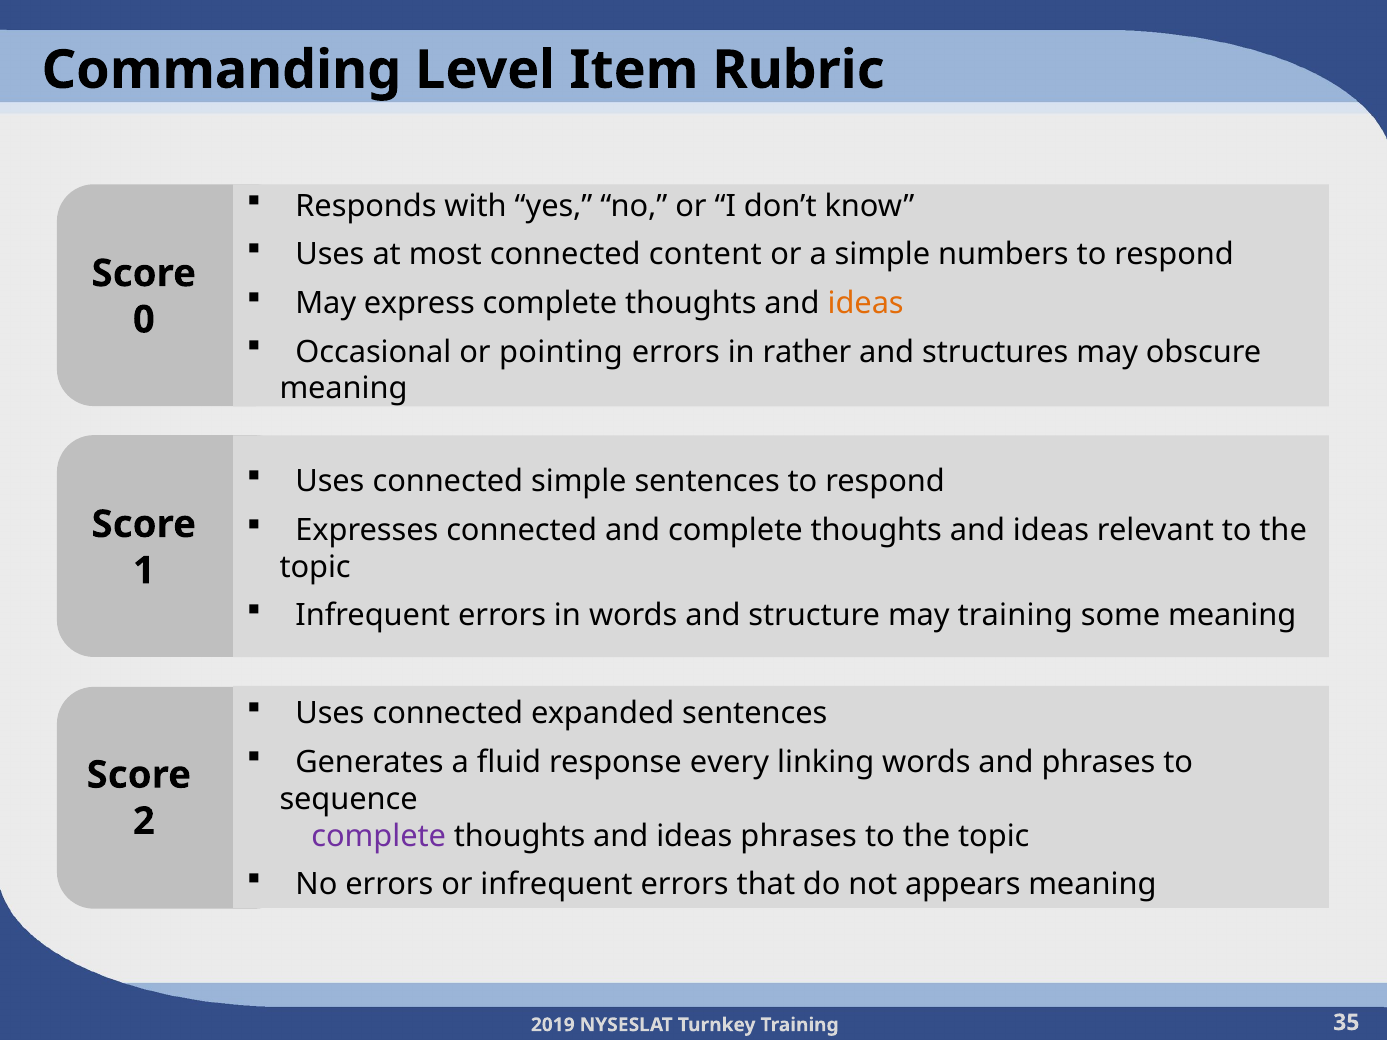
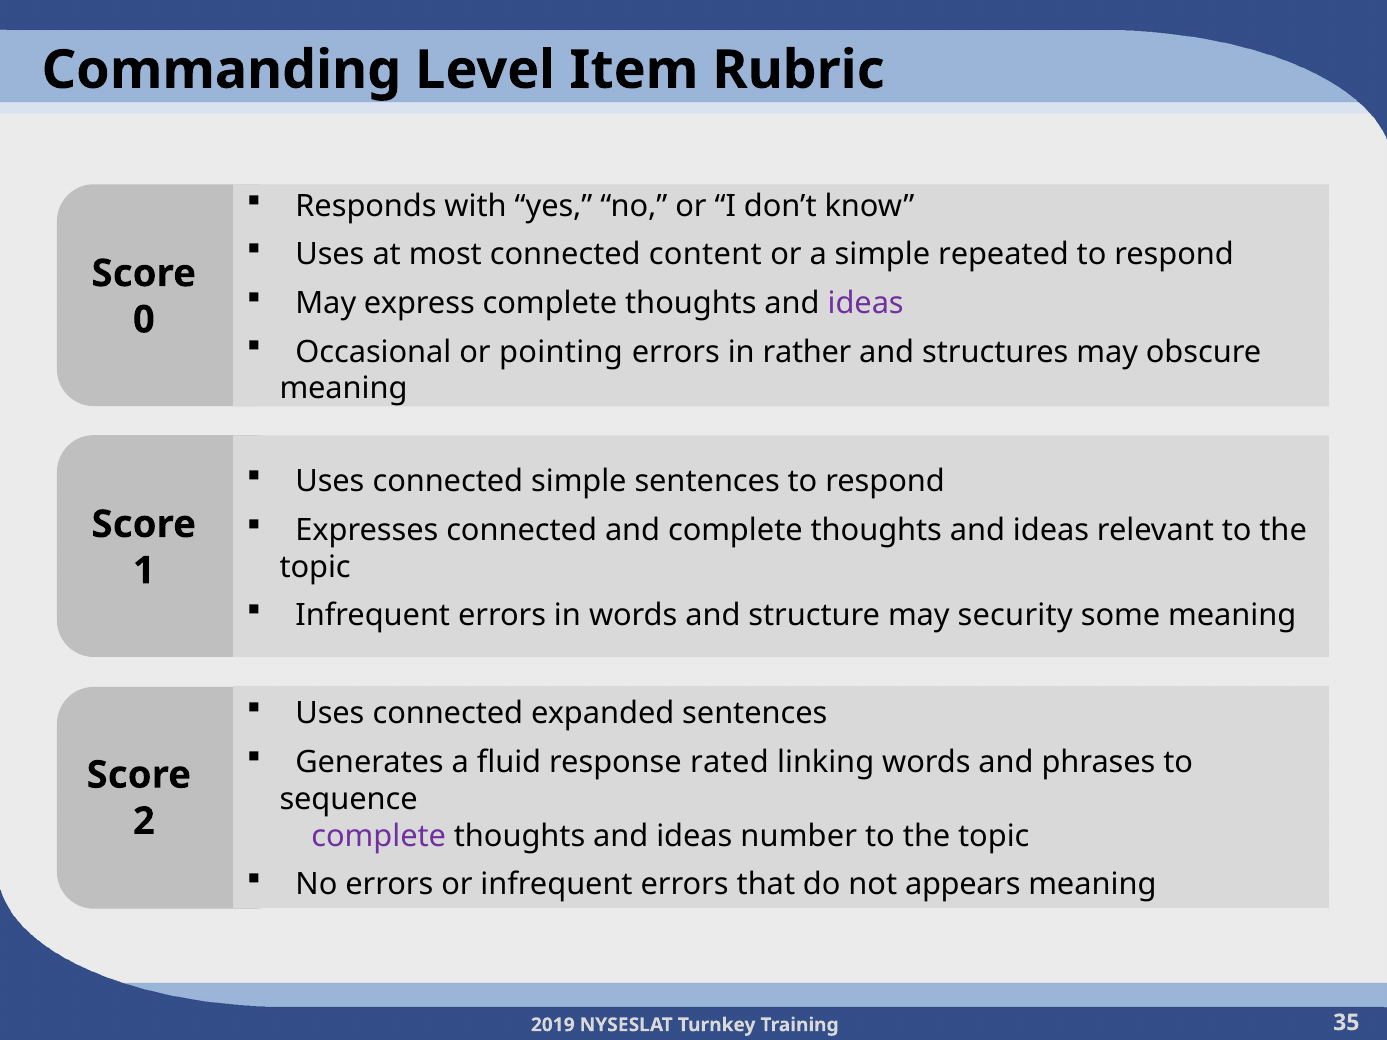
numbers: numbers -> repeated
ideas at (866, 303) colour: orange -> purple
may training: training -> security
every: every -> rated
ideas phrases: phrases -> number
